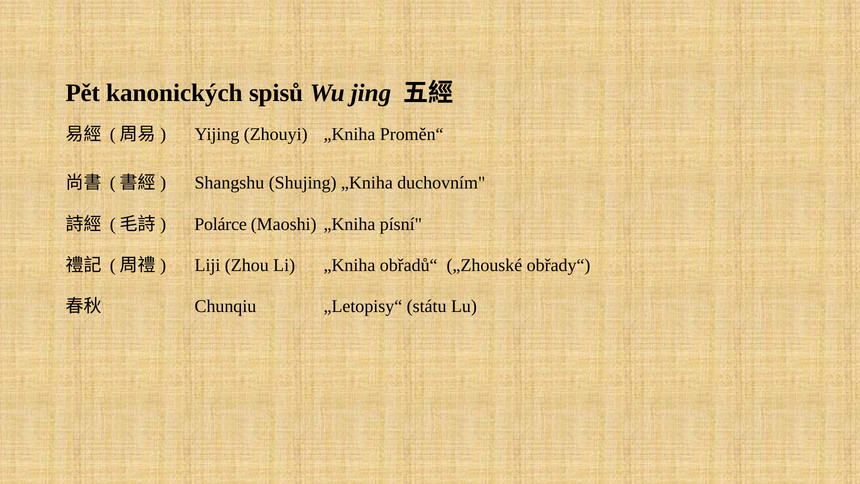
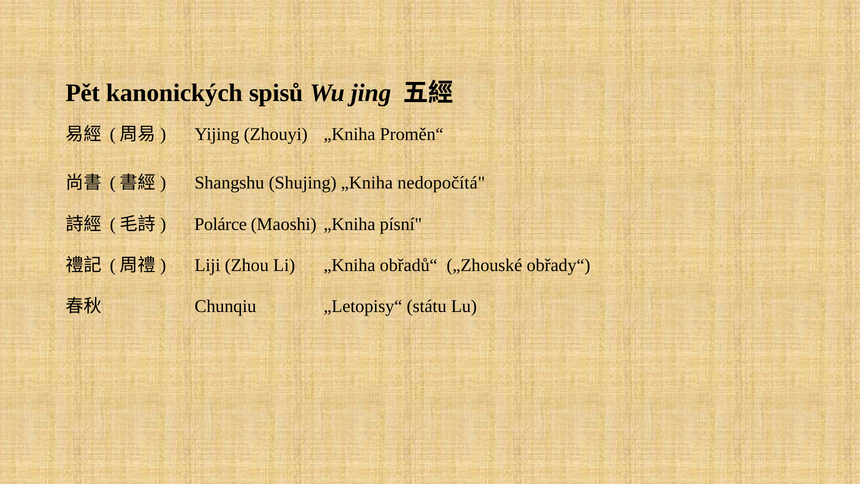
duchovním: duchovním -> nedopočítá
